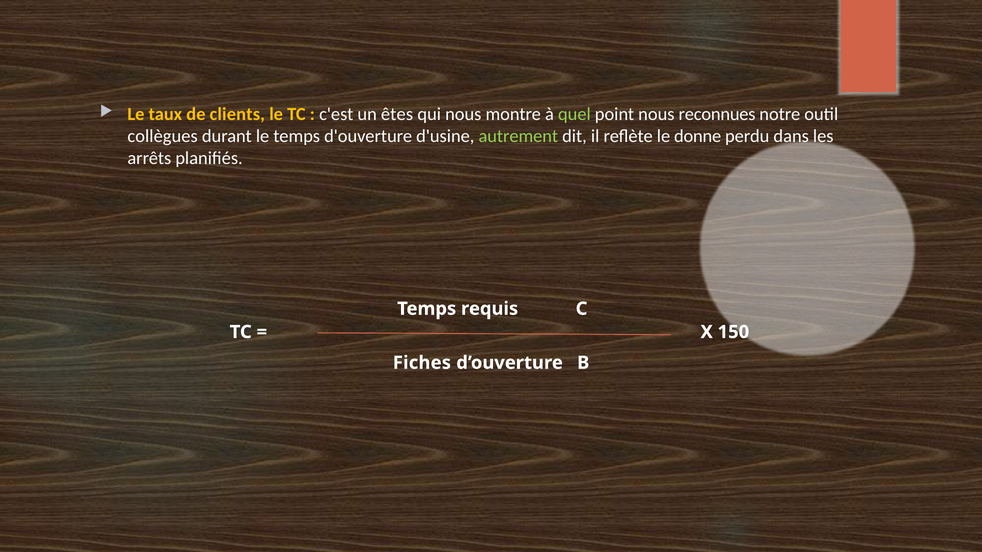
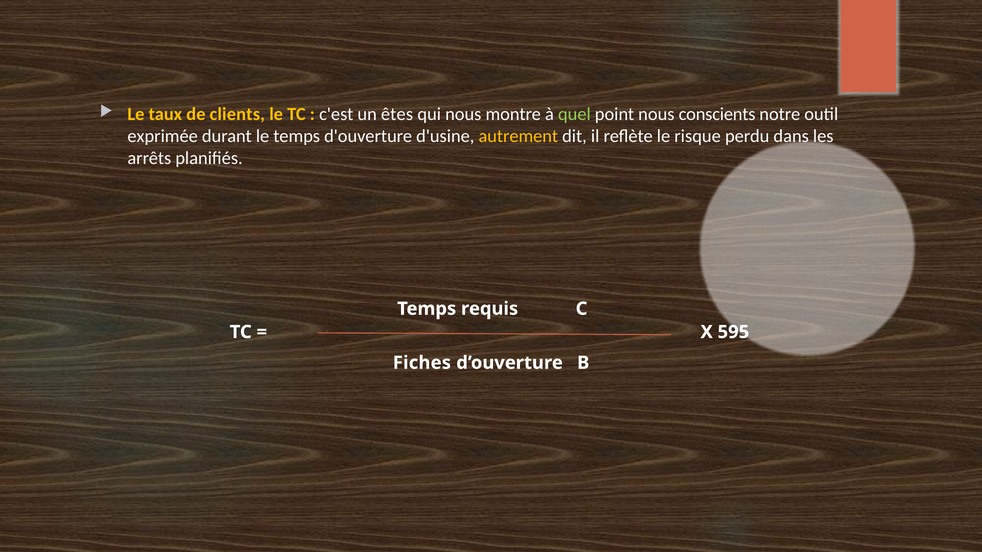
reconnues: reconnues -> conscients
collègues: collègues -> exprimée
autrement colour: light green -> yellow
donne: donne -> risque
150: 150 -> 595
